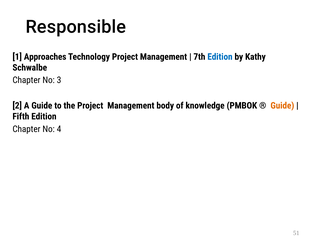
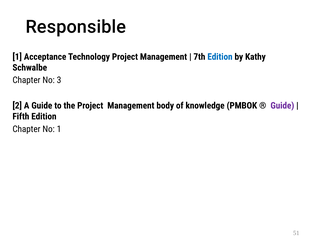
Approaches: Approaches -> Acceptance
Guide at (282, 105) colour: orange -> purple
No 4: 4 -> 1
